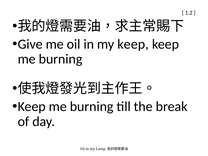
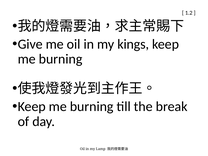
my keep: keep -> kings
